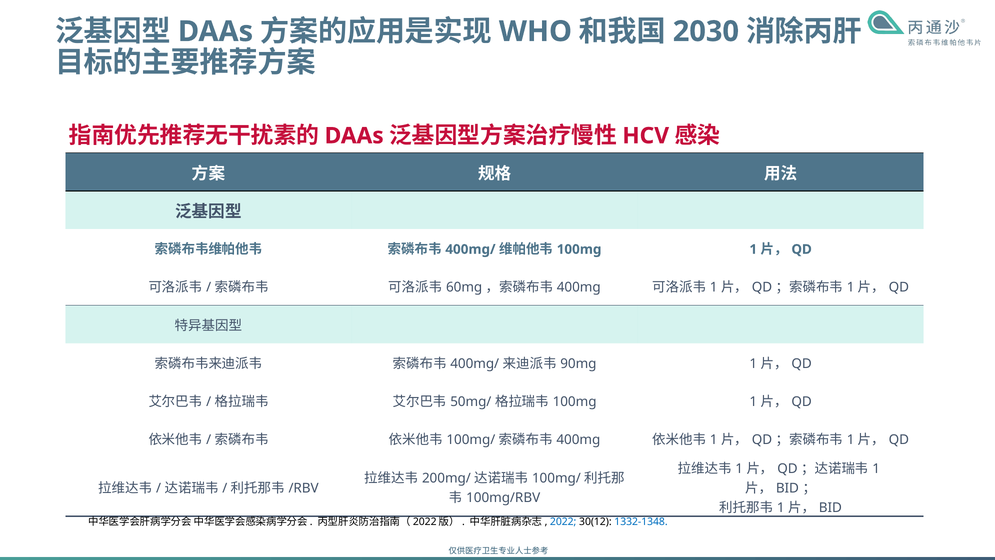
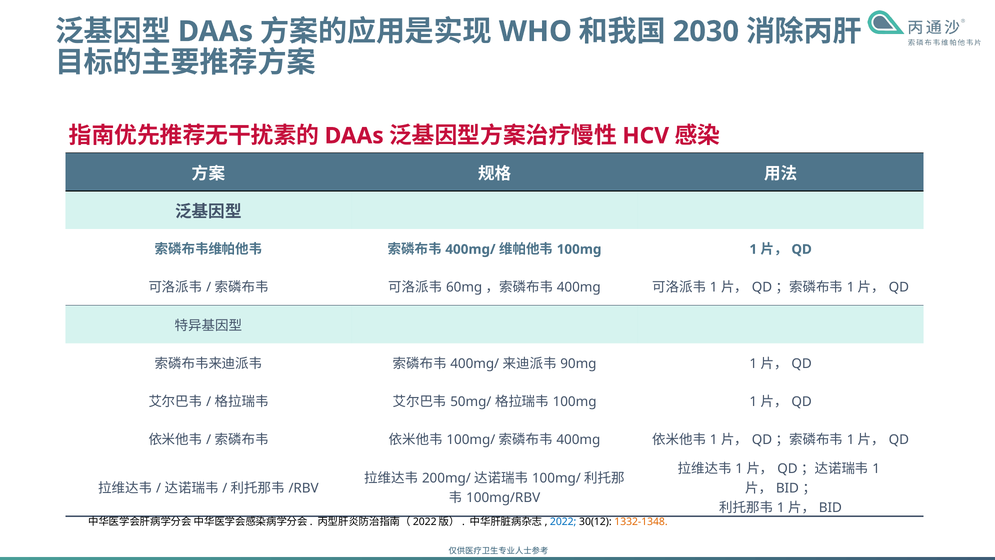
1332-1348 colour: blue -> orange
